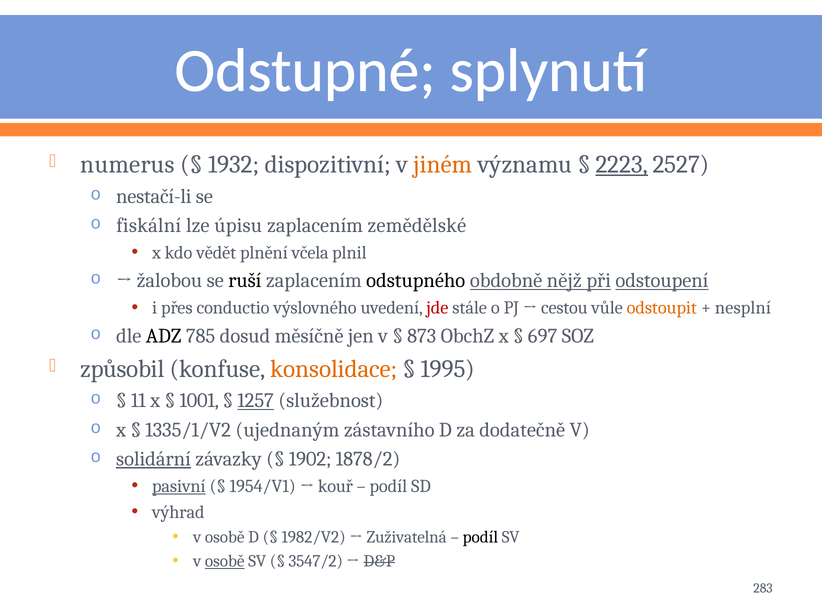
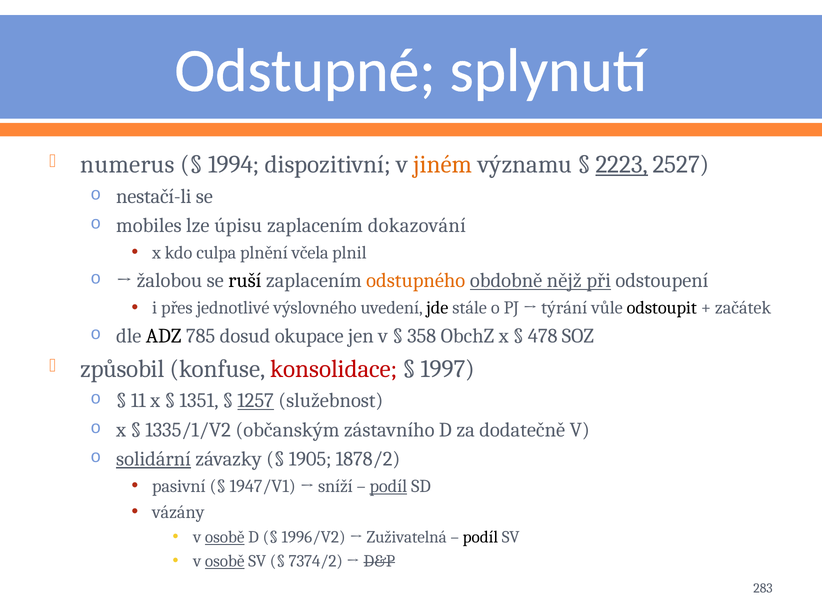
1932: 1932 -> 1994
fiskální: fiskální -> mobiles
zemědělské: zemědělské -> dokazování
vědět: vědět -> culpa
odstupného colour: black -> orange
odstoupení underline: present -> none
conductio: conductio -> jednotlivé
jde colour: red -> black
cestou: cestou -> týrání
odstoupit colour: orange -> black
nesplní: nesplní -> začátek
měsíčně: měsíčně -> okupace
873: 873 -> 358
697: 697 -> 478
konsolidace colour: orange -> red
1995: 1995 -> 1997
1001: 1001 -> 1351
ujednaným: ujednaným -> občanským
1902: 1902 -> 1905
pasivní underline: present -> none
1954/V1: 1954/V1 -> 1947/V1
kouř: kouř -> sníží
podíl at (388, 487) underline: none -> present
výhrad: výhrad -> vázány
osobě at (225, 537) underline: none -> present
1982/V2: 1982/V2 -> 1996/V2
3547/2: 3547/2 -> 7374/2
